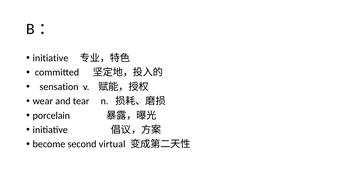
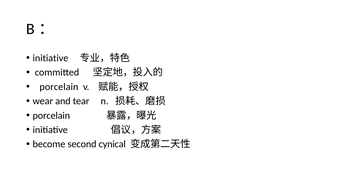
sensation at (59, 87): sensation -> porcelain
virtual: virtual -> cynical
